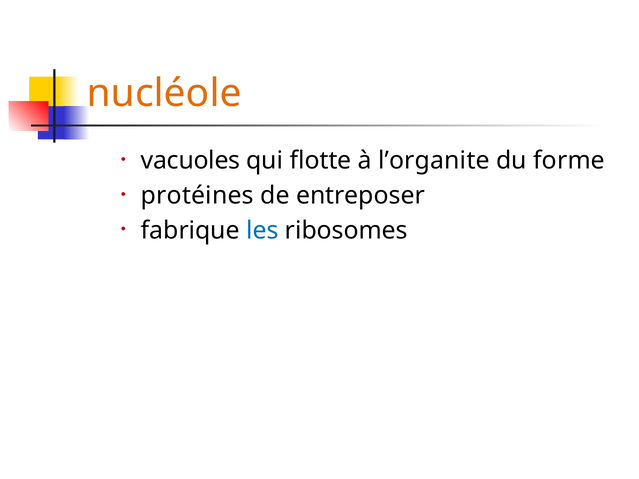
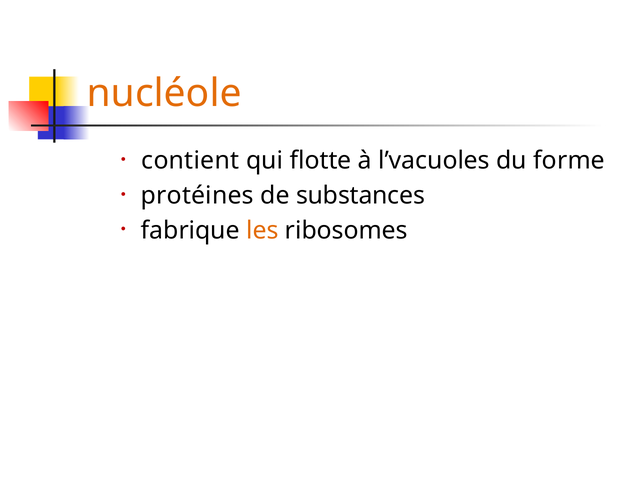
vacuoles: vacuoles -> contient
l’organite: l’organite -> l’vacuoles
entreposer: entreposer -> substances
les colour: blue -> orange
